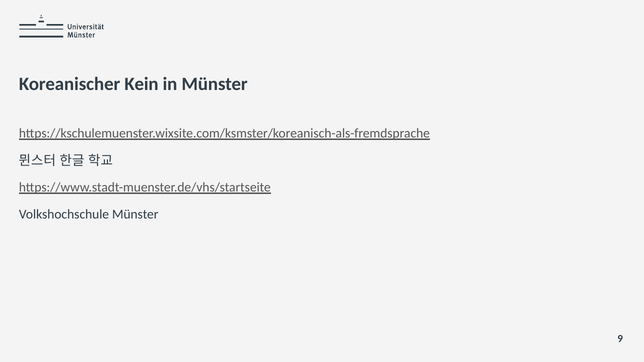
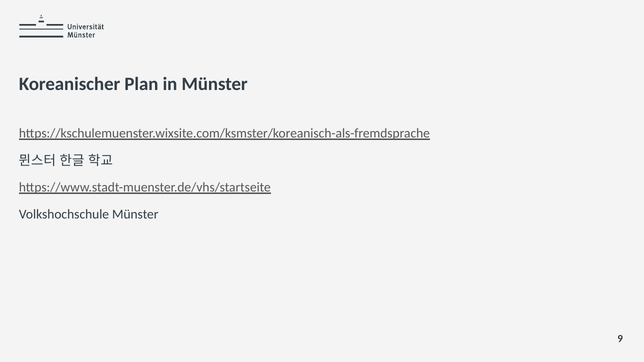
Kein: Kein -> Plan
